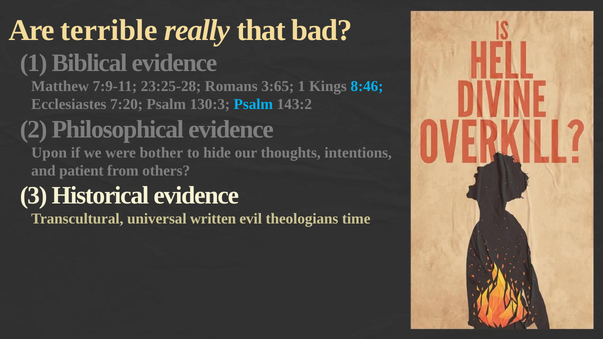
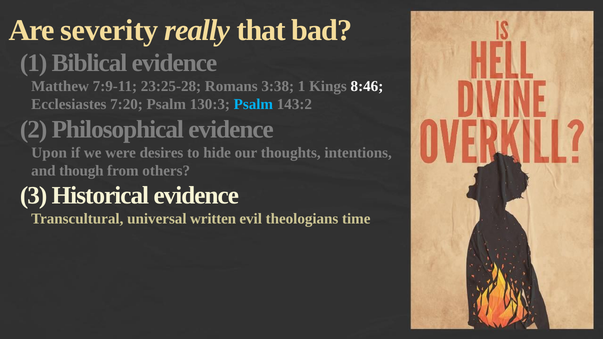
terrible: terrible -> severity
3:65: 3:65 -> 3:38
8:46 colour: light blue -> white
bother: bother -> desires
patient: patient -> though
